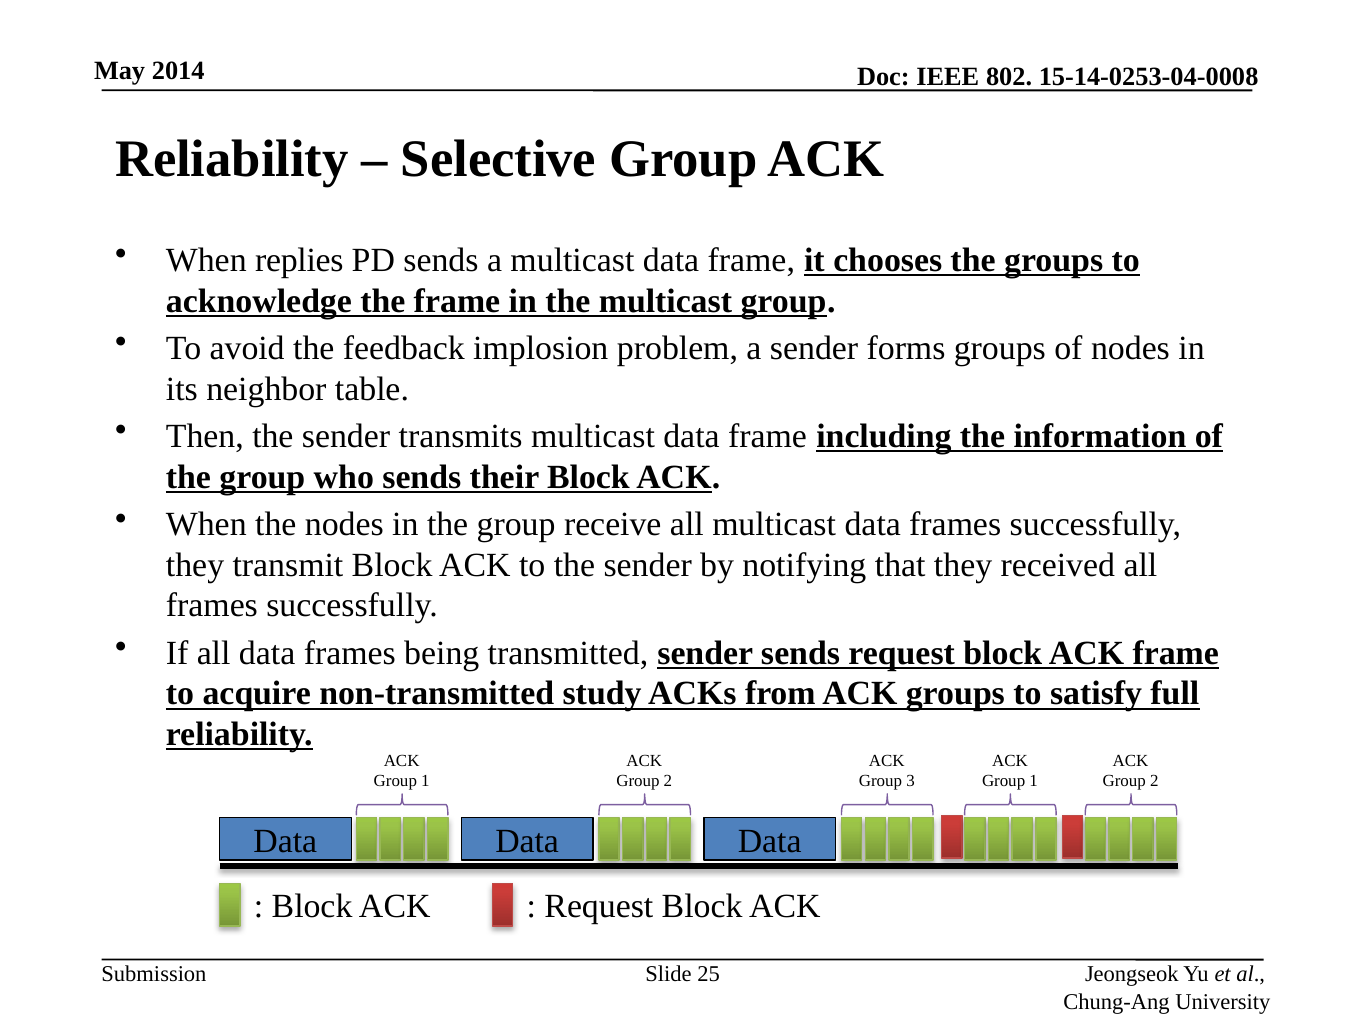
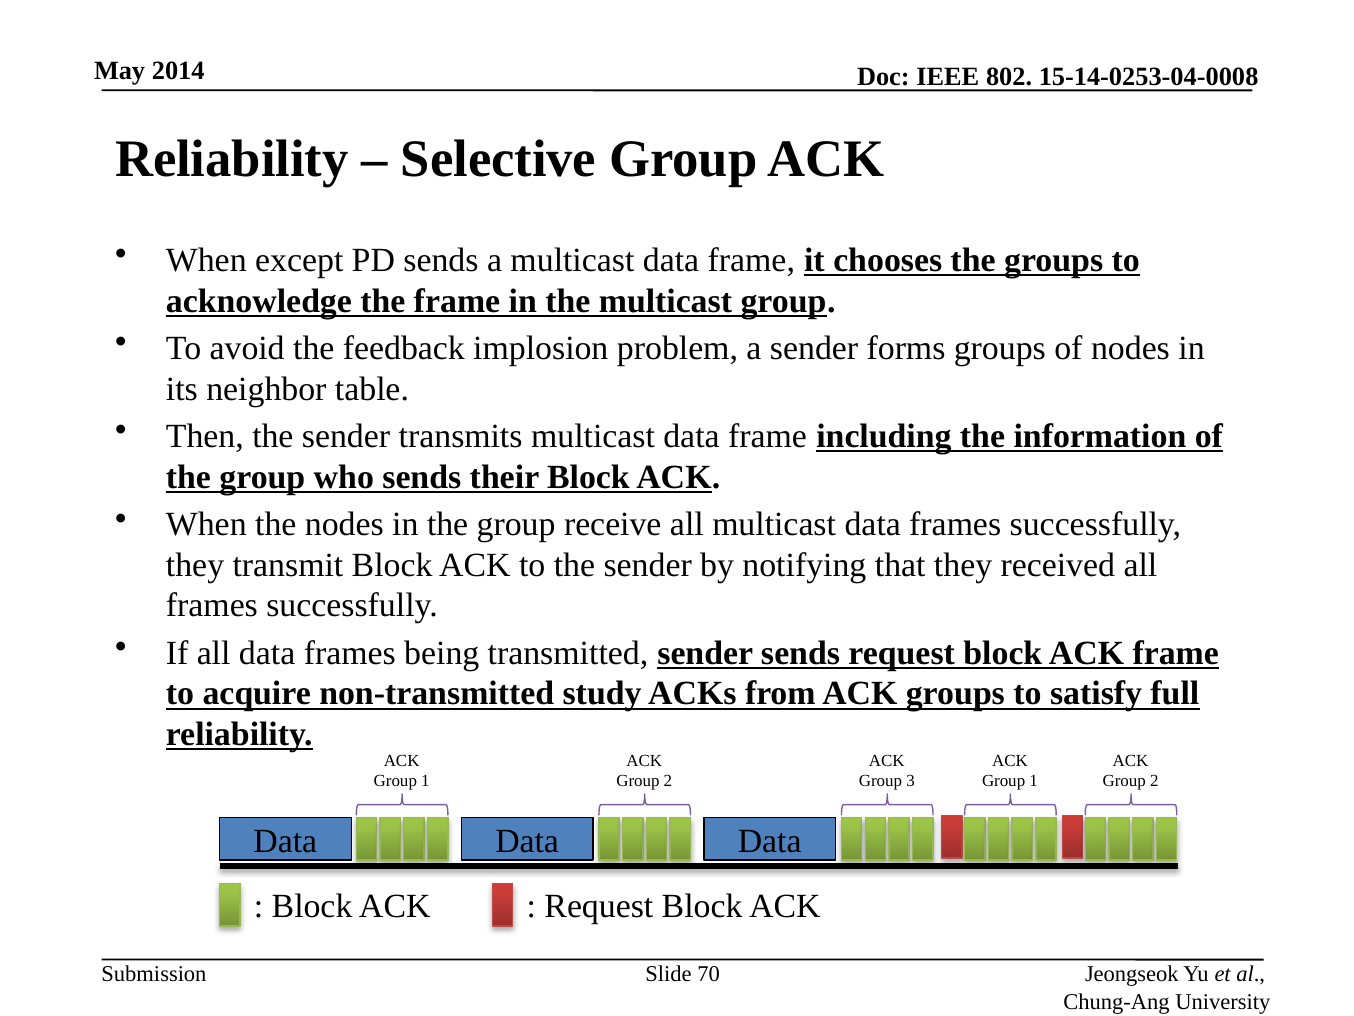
replies: replies -> except
25: 25 -> 70
